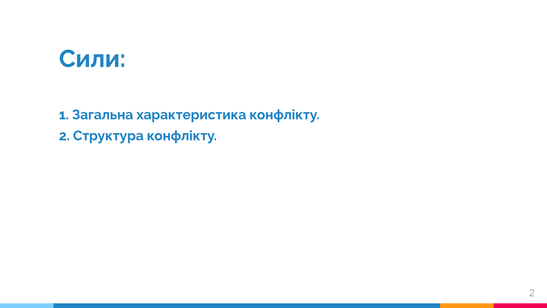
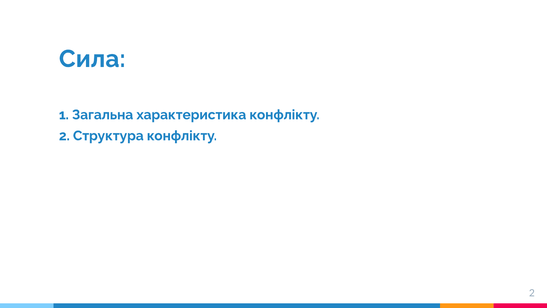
Сили: Сили -> Сила
